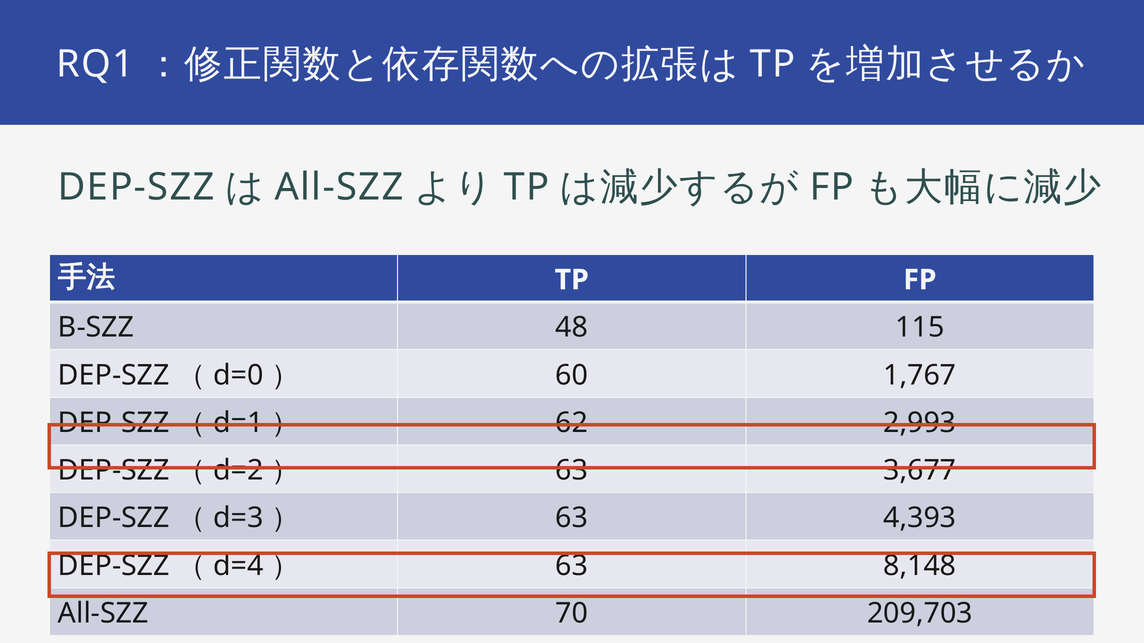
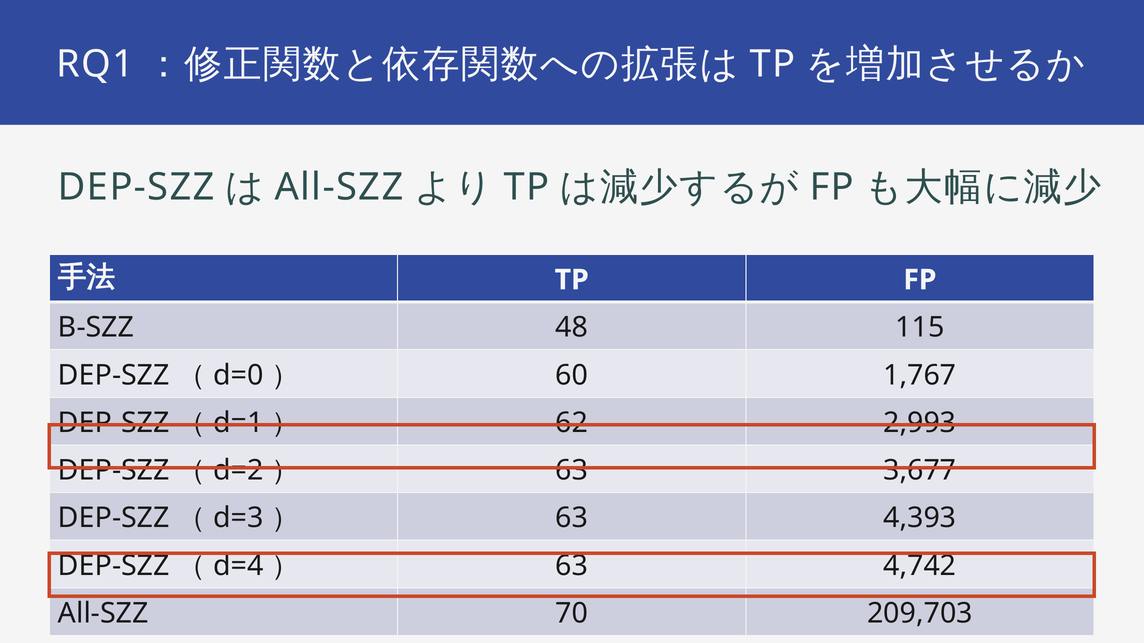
8,148: 8,148 -> 4,742
